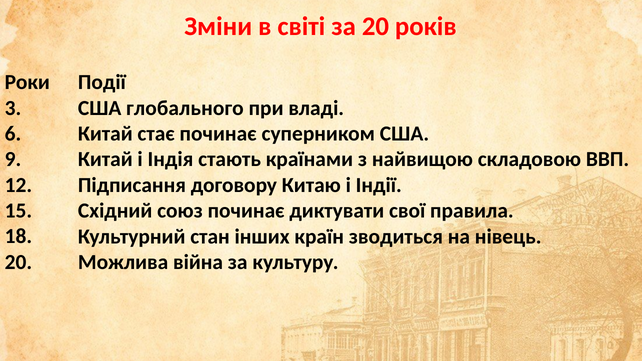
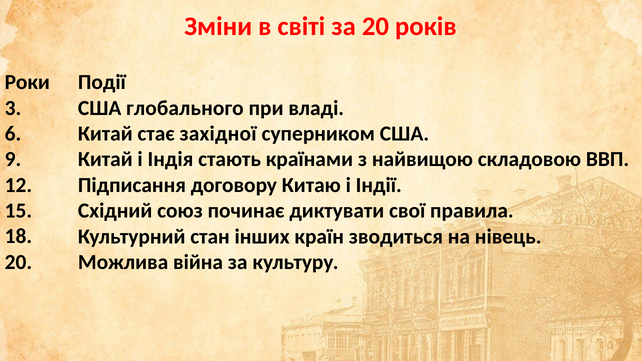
стає починає: починає -> західної
